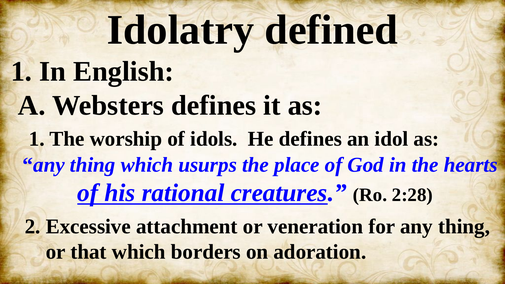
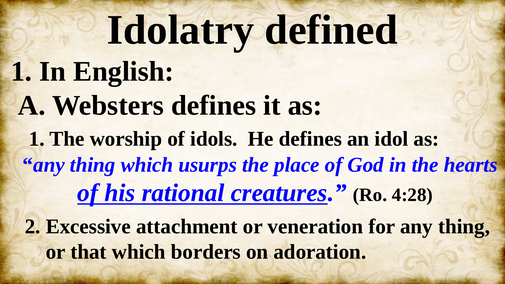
2:28: 2:28 -> 4:28
